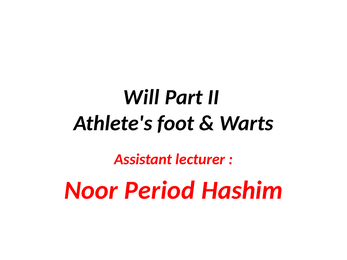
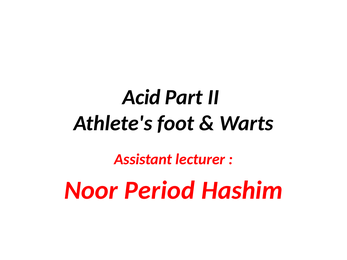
Will: Will -> Acid
